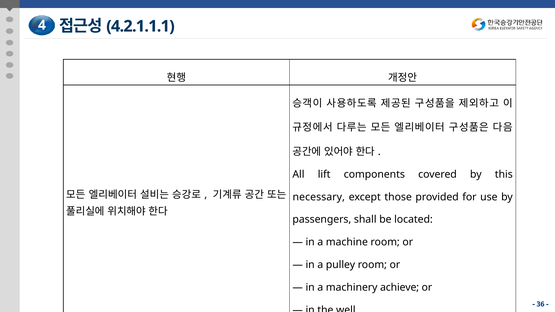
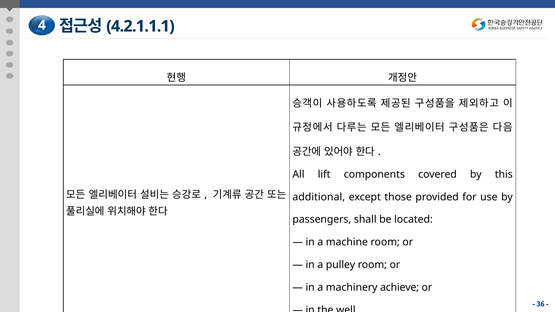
necessary: necessary -> additional
